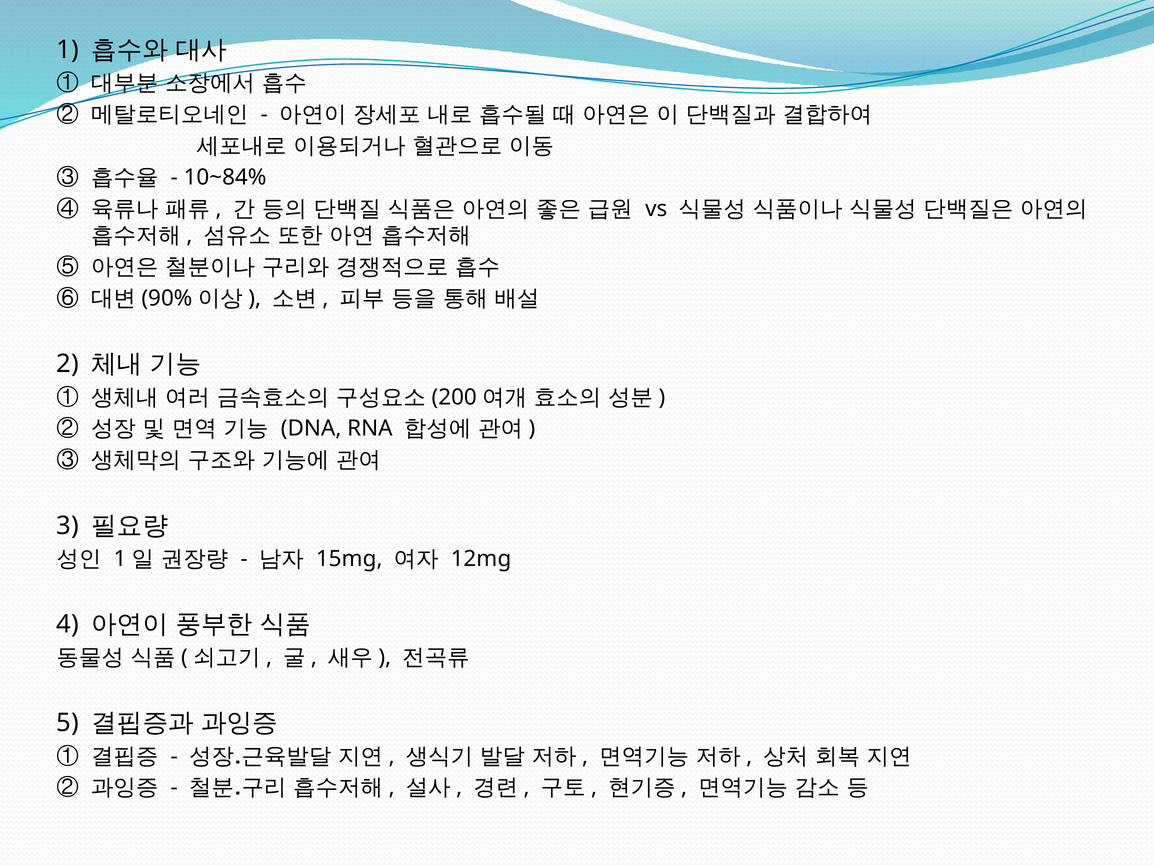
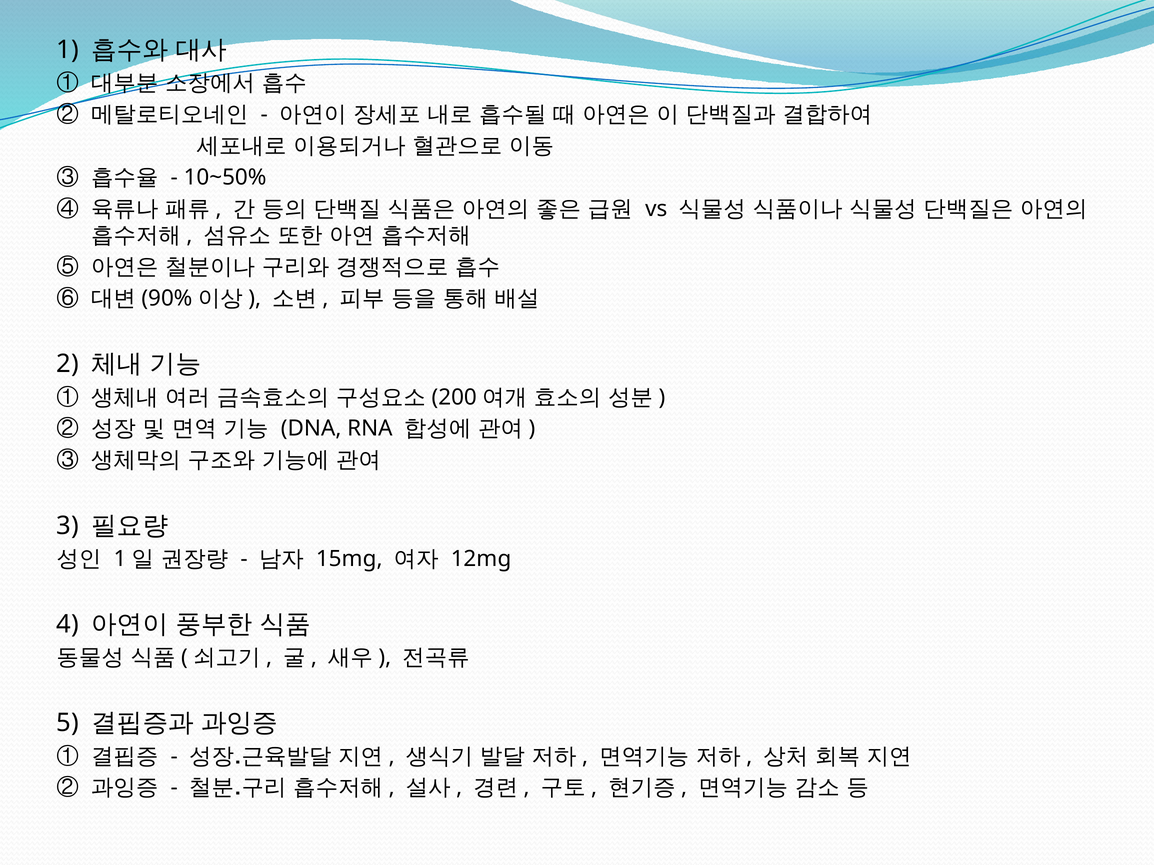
10~84%: 10~84% -> 10~50%
